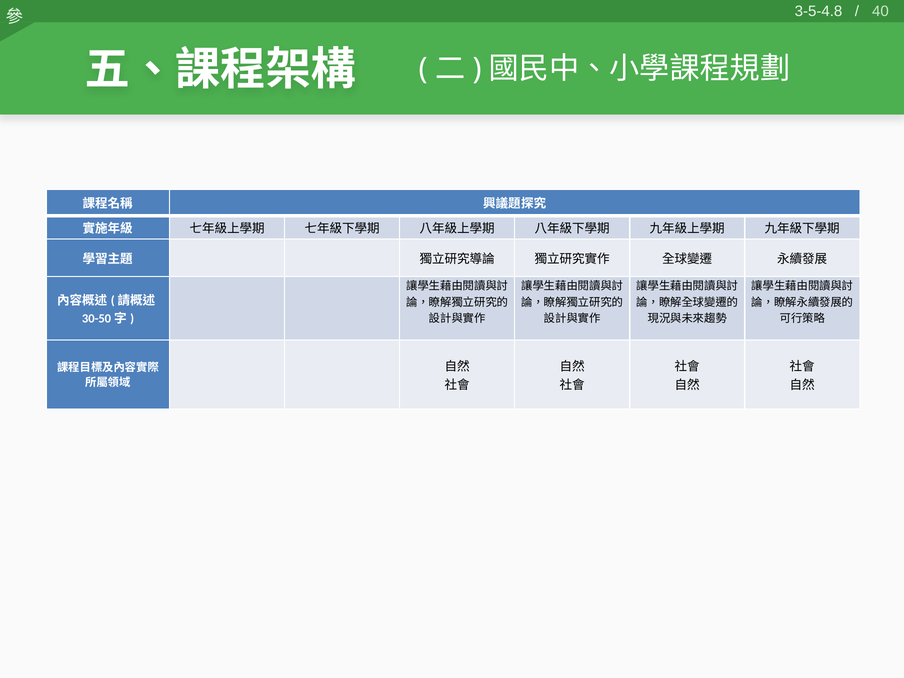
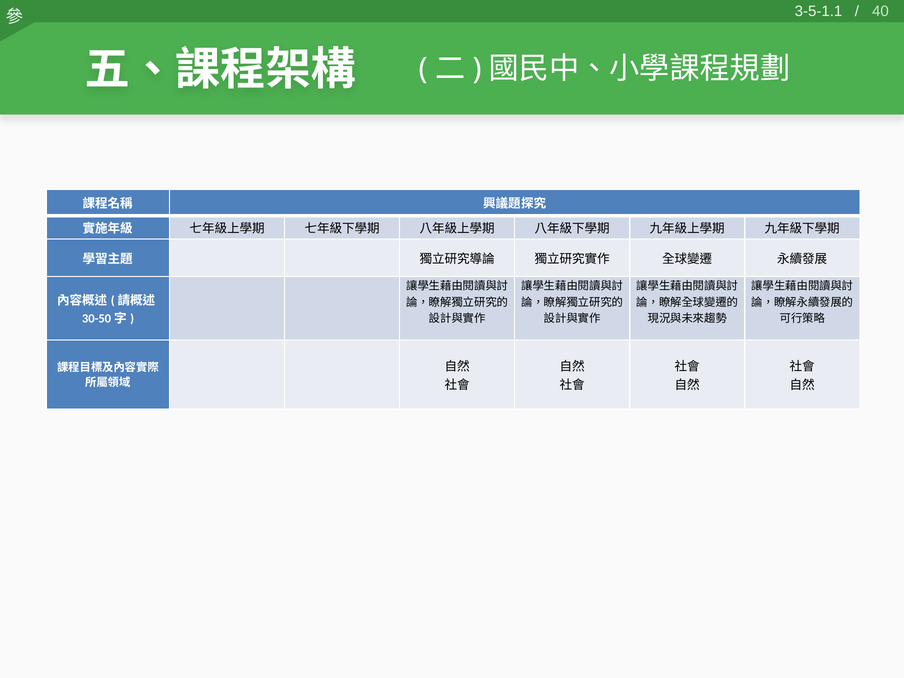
3-5-4.8: 3-5-4.8 -> 3-5-1.1
